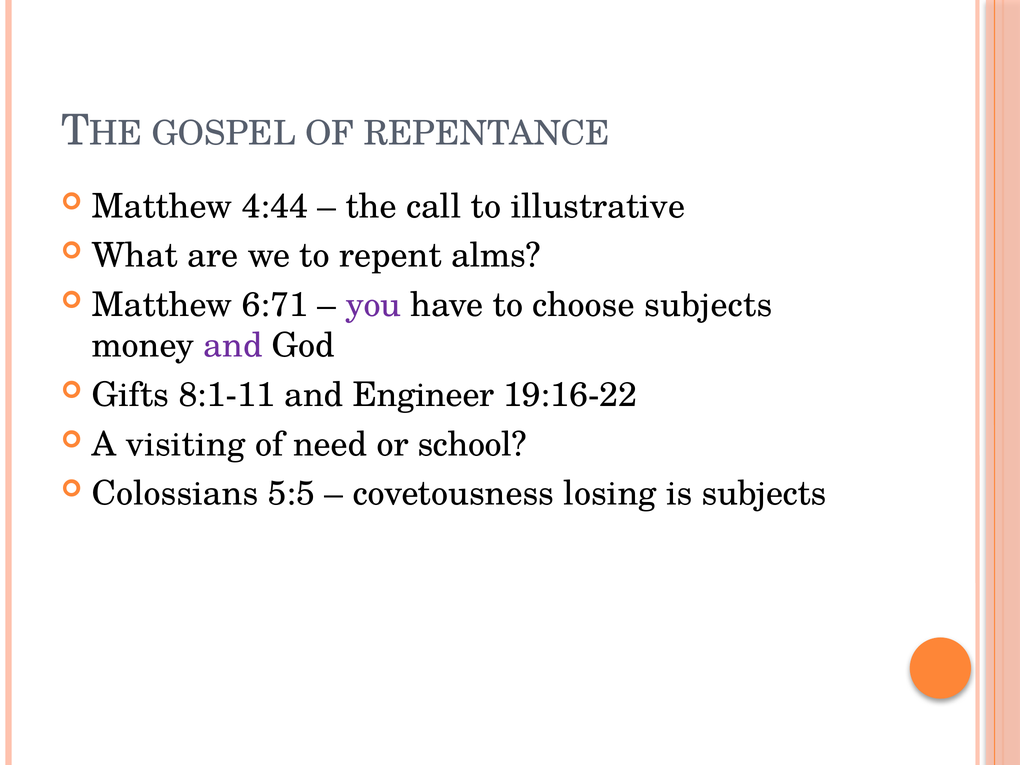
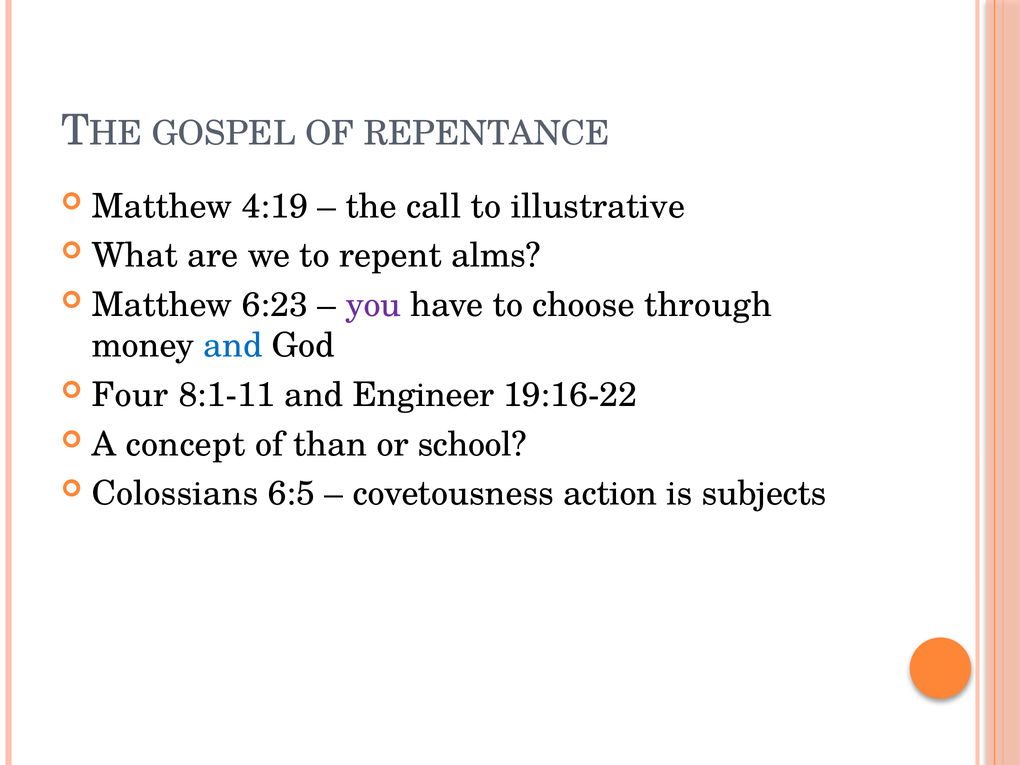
4:44: 4:44 -> 4:19
6:71: 6:71 -> 6:23
choose subjects: subjects -> through
and at (233, 346) colour: purple -> blue
Gifts: Gifts -> Four
visiting: visiting -> concept
need: need -> than
5:5: 5:5 -> 6:5
losing: losing -> action
